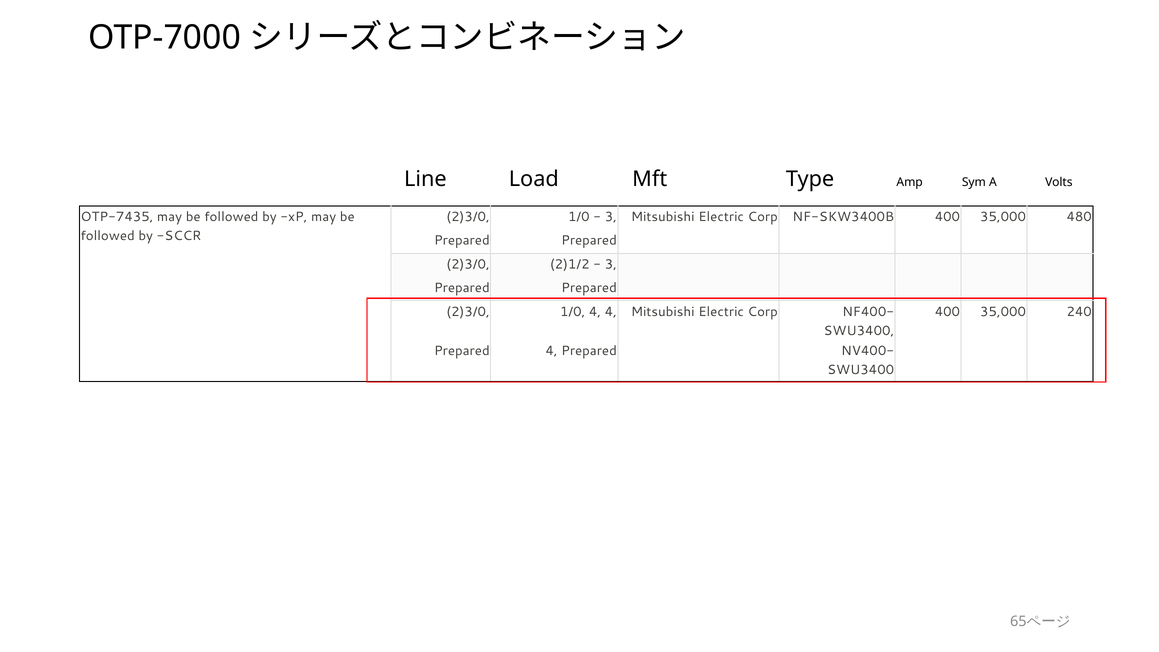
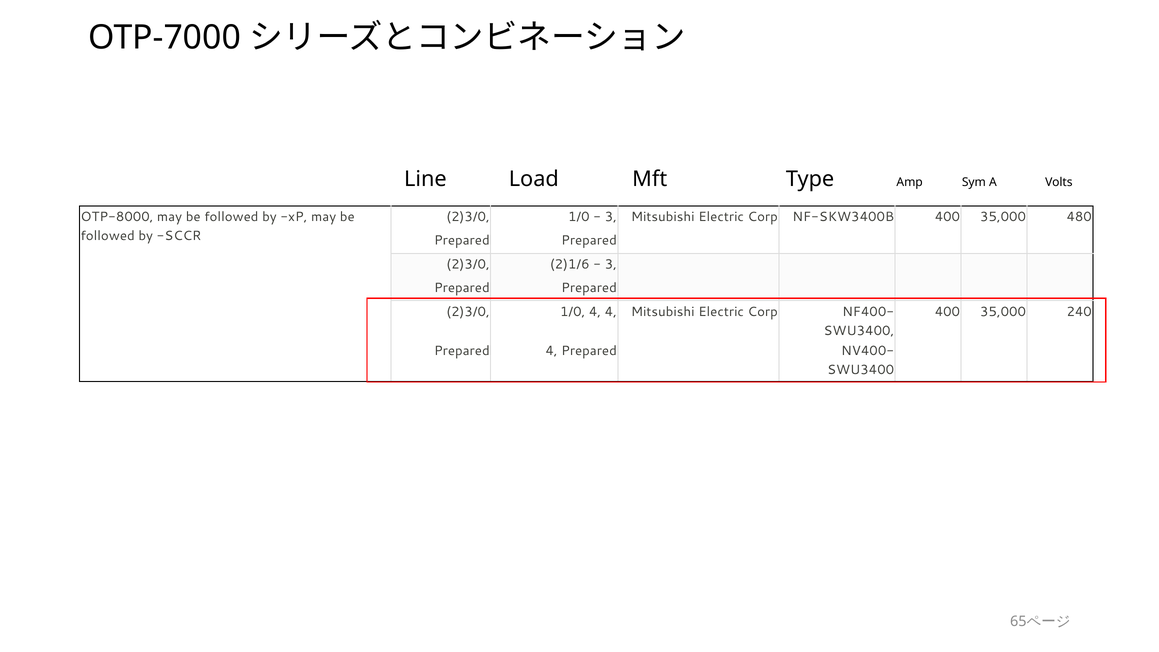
OTP-7435: OTP-7435 -> OTP-8000
2)1/2: 2)1/2 -> 2)1/6
